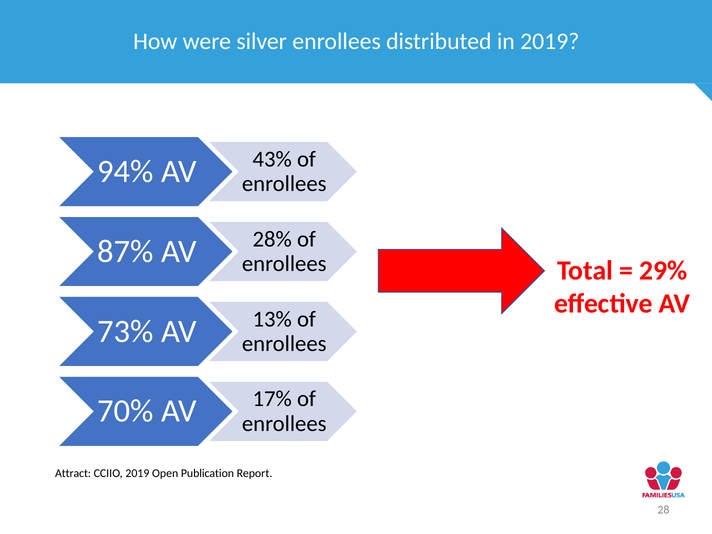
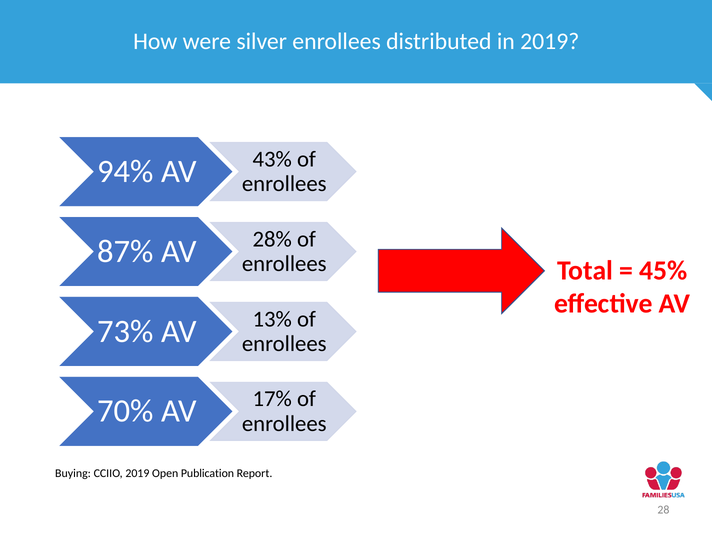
29%: 29% -> 45%
Attract: Attract -> Buying
